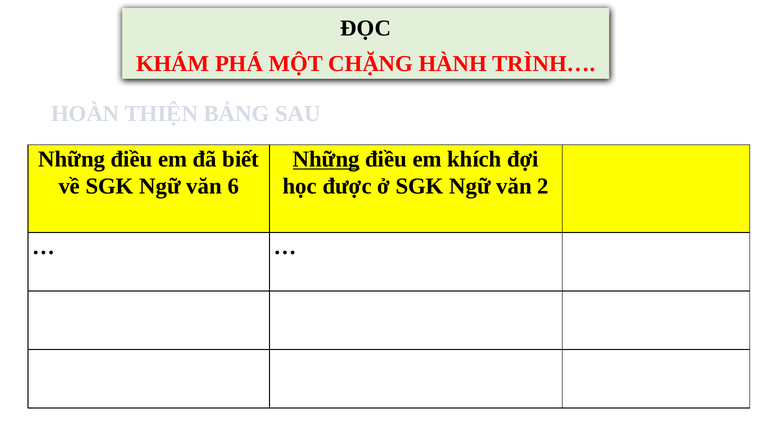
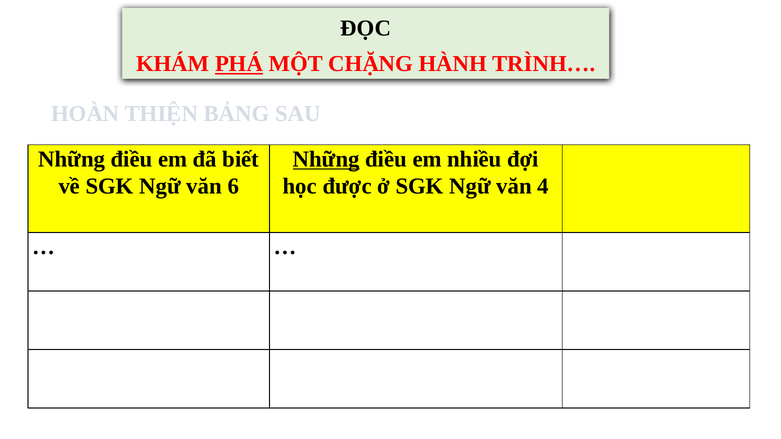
PHÁ underline: none -> present
khích: khích -> nhiều
2: 2 -> 4
